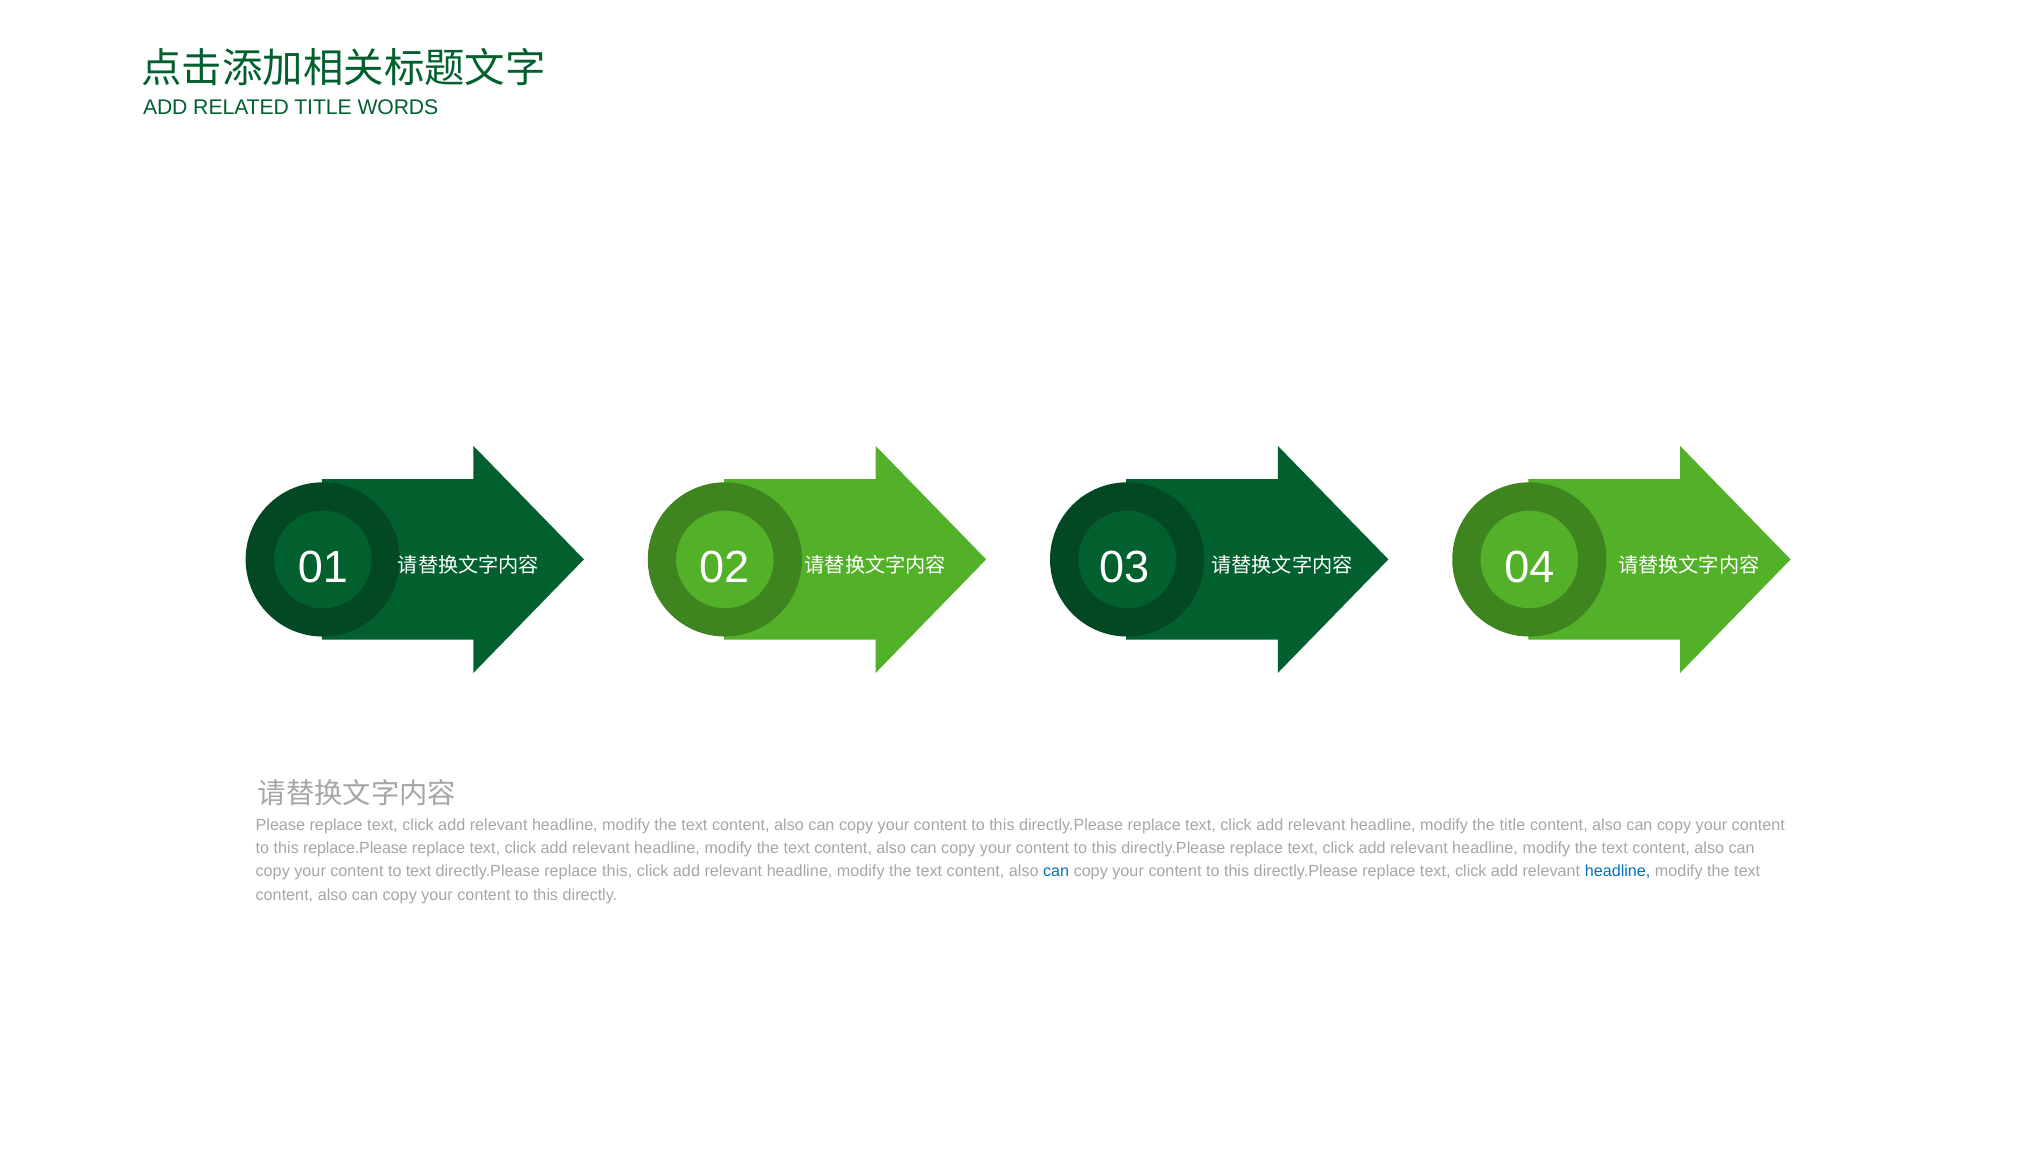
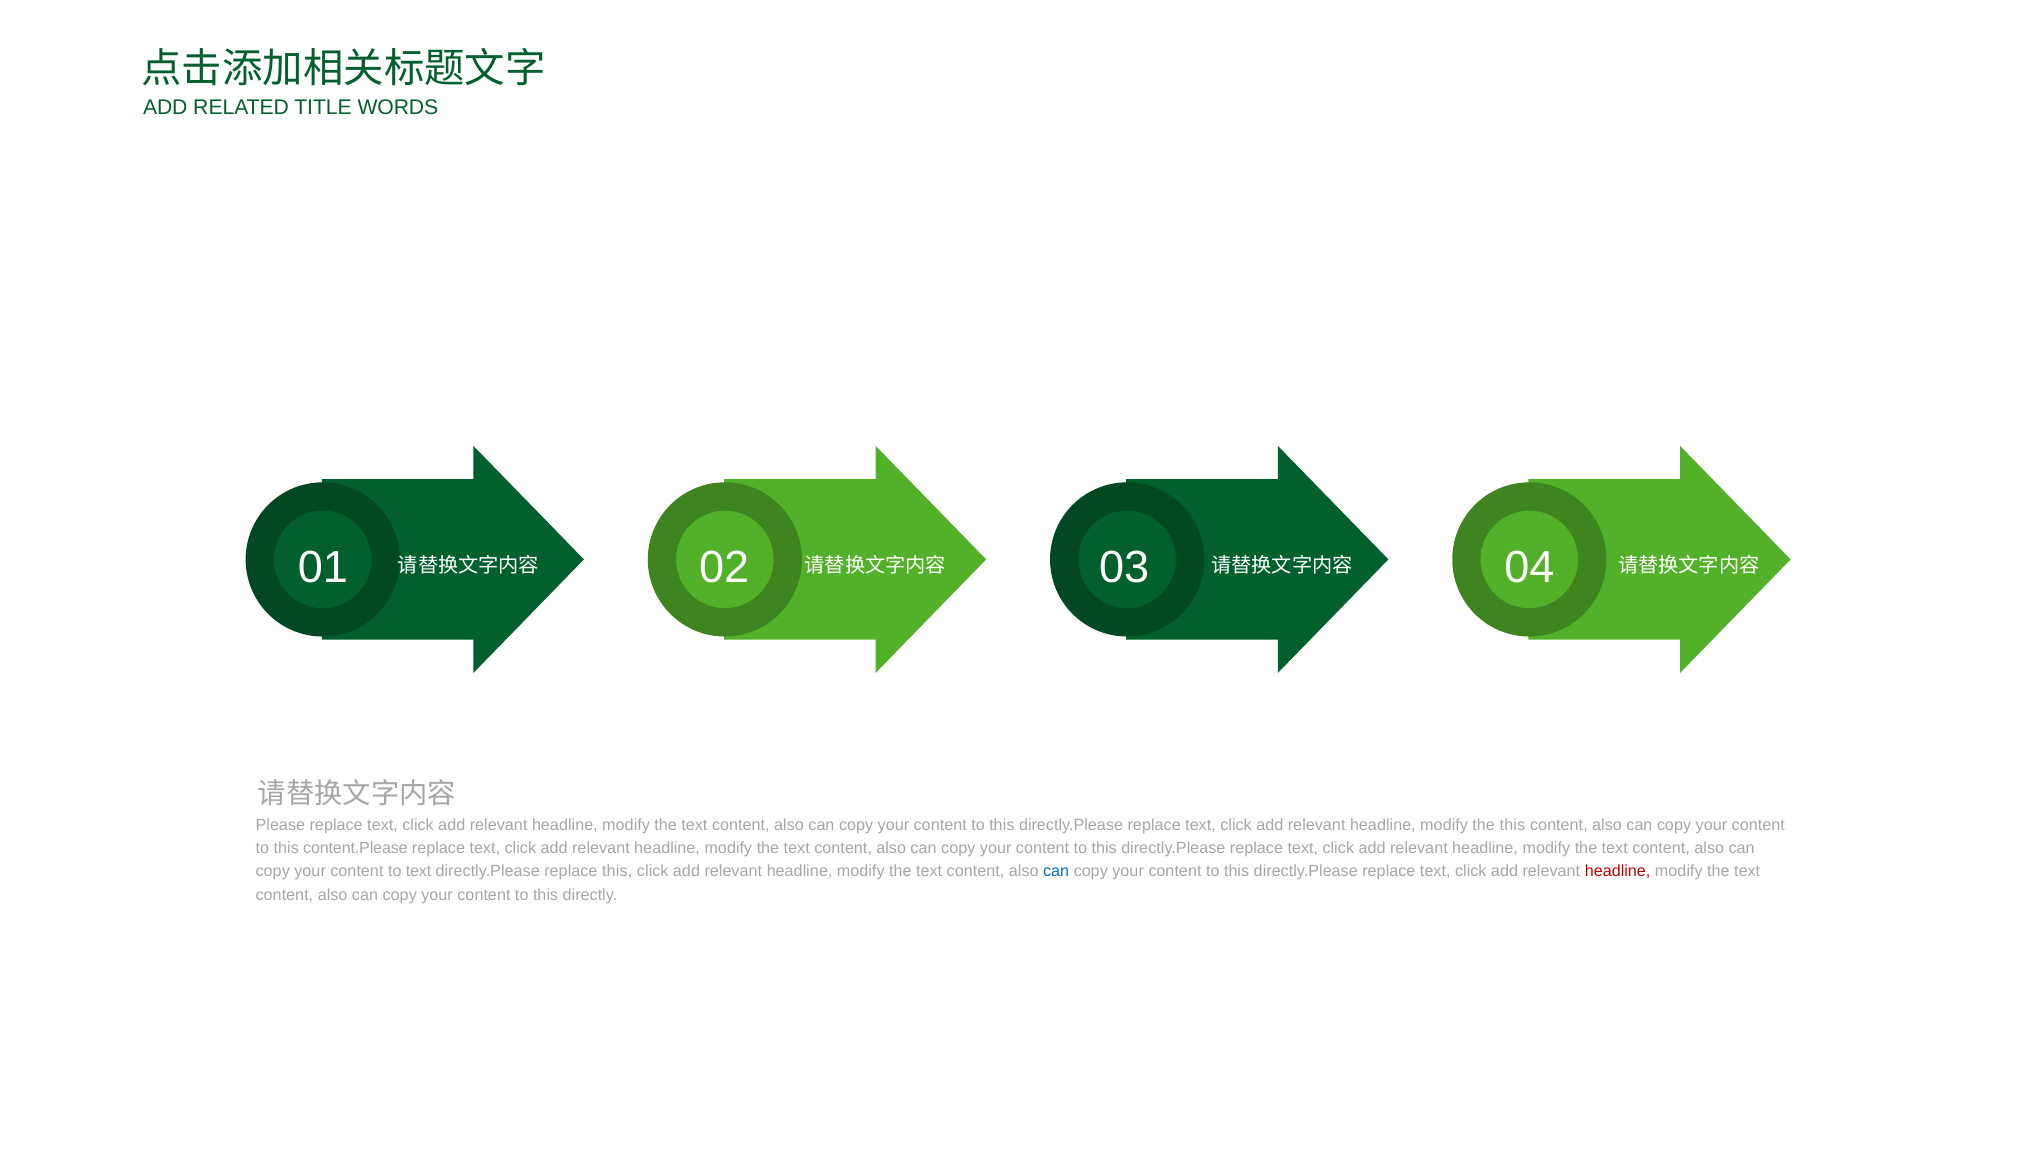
the title: title -> this
replace.Please: replace.Please -> content.Please
headline at (1618, 871) colour: blue -> red
